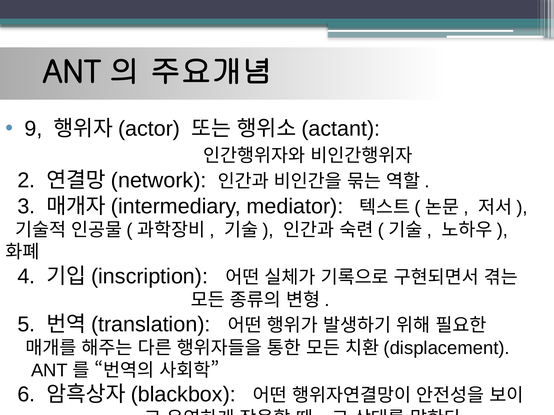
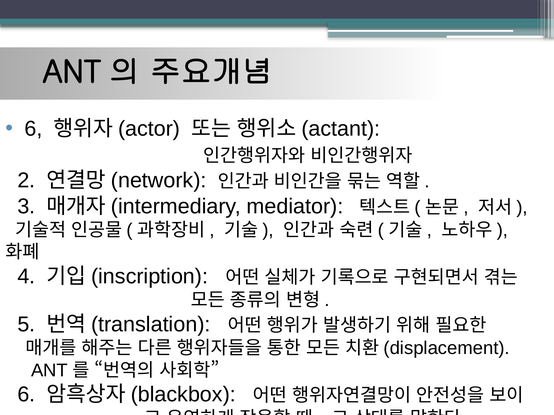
9 at (33, 129): 9 -> 6
